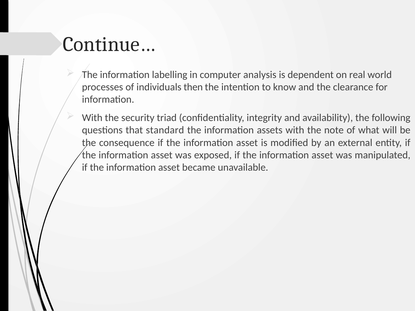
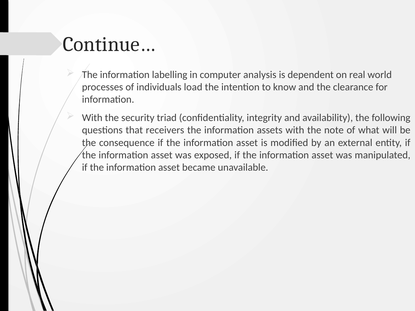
then: then -> load
standard: standard -> receivers
